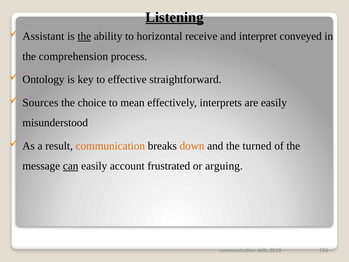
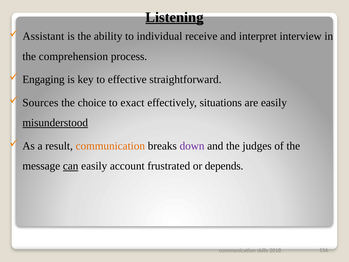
the at (84, 36) underline: present -> none
horizontal: horizontal -> individual
conveyed: conveyed -> interview
Ontology: Ontology -> Engaging
mean: mean -> exact
interprets: interprets -> situations
misunderstood underline: none -> present
down colour: orange -> purple
turned: turned -> judges
arguing: arguing -> depends
